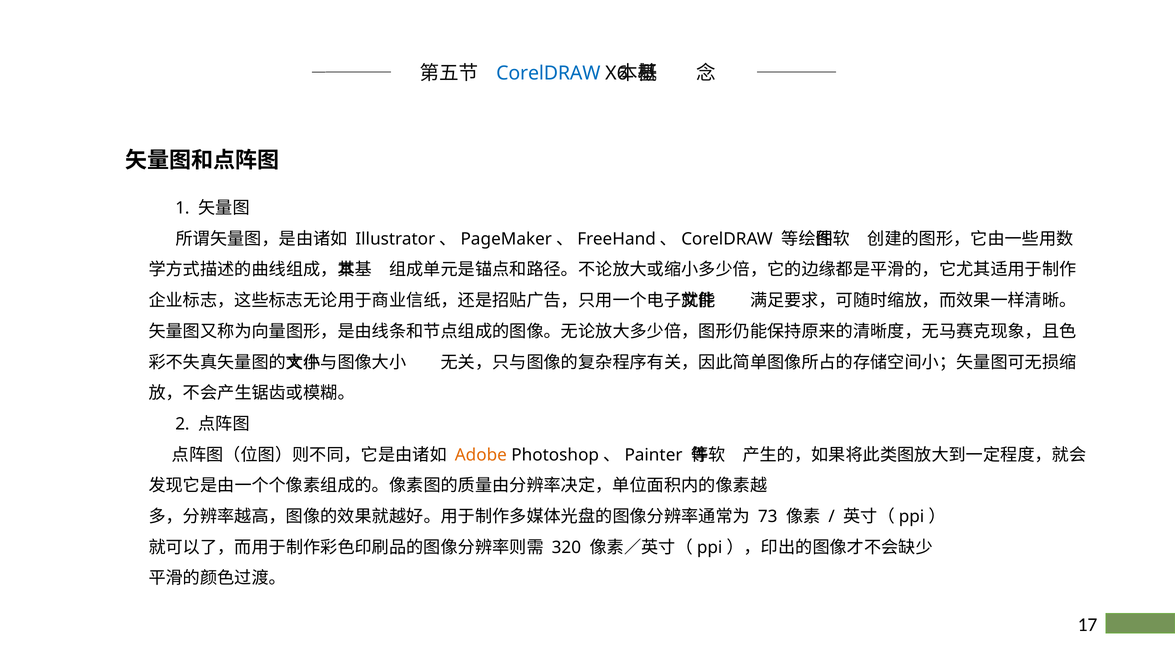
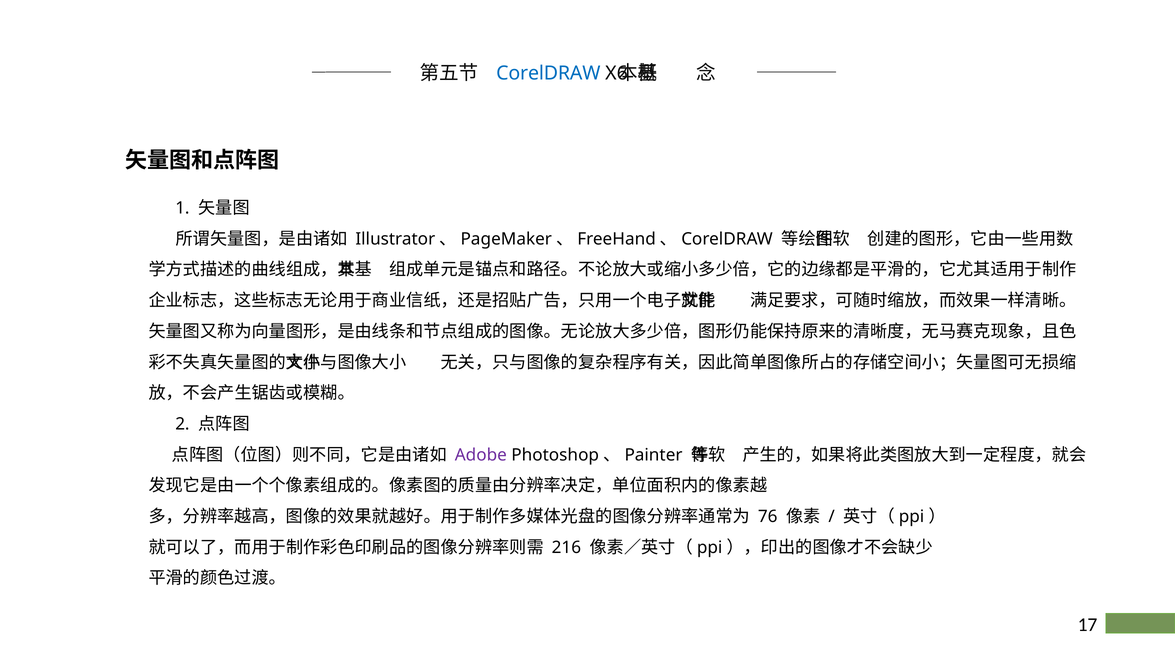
Adobe colour: orange -> purple
73: 73 -> 76
320: 320 -> 216
